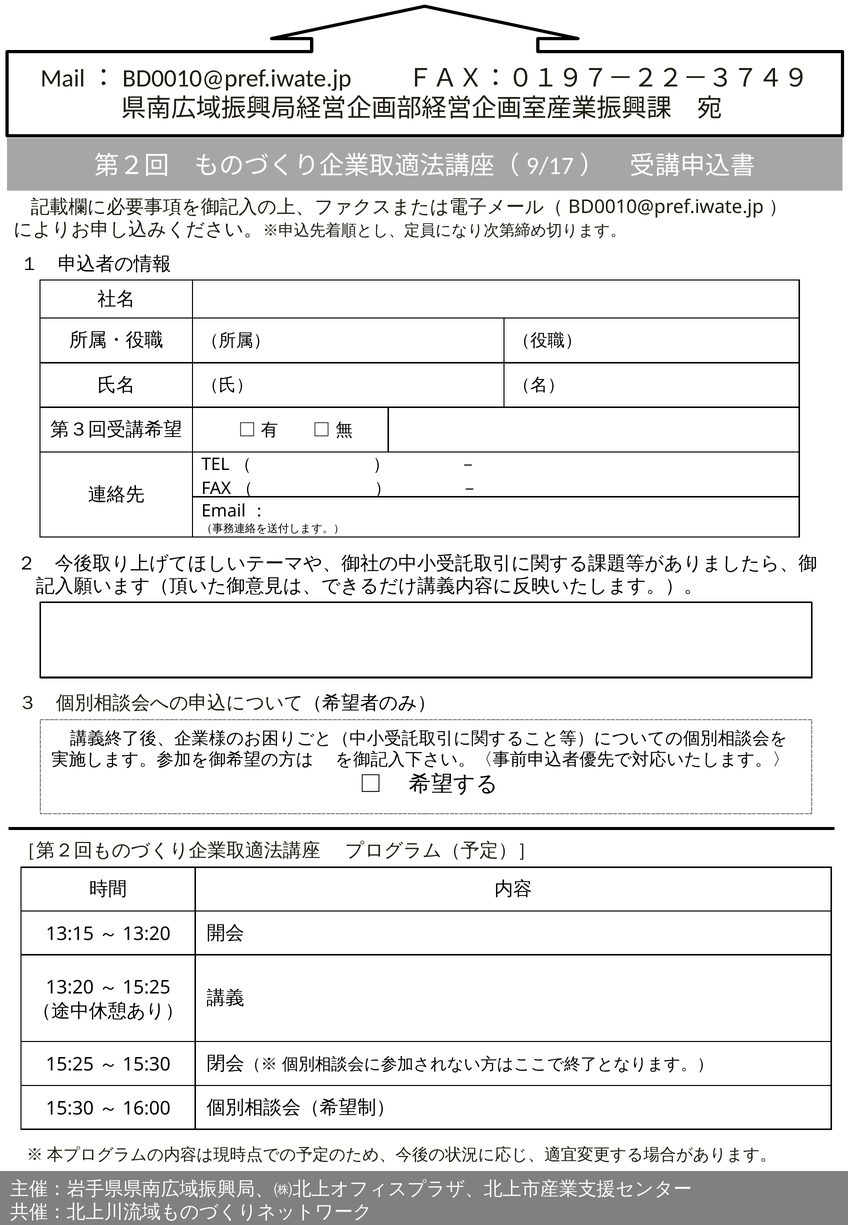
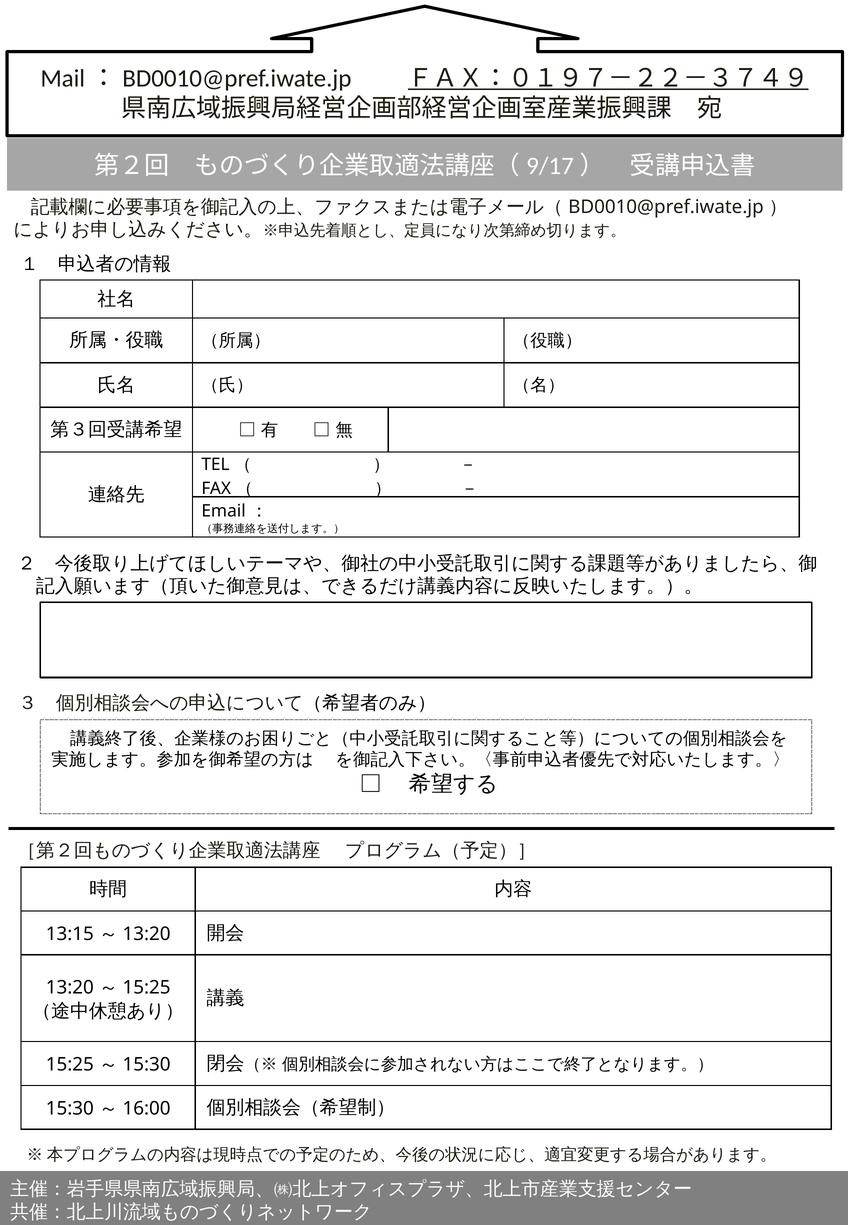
ＦＡＸ：０１９７－２２－３７４９ underline: none -> present
